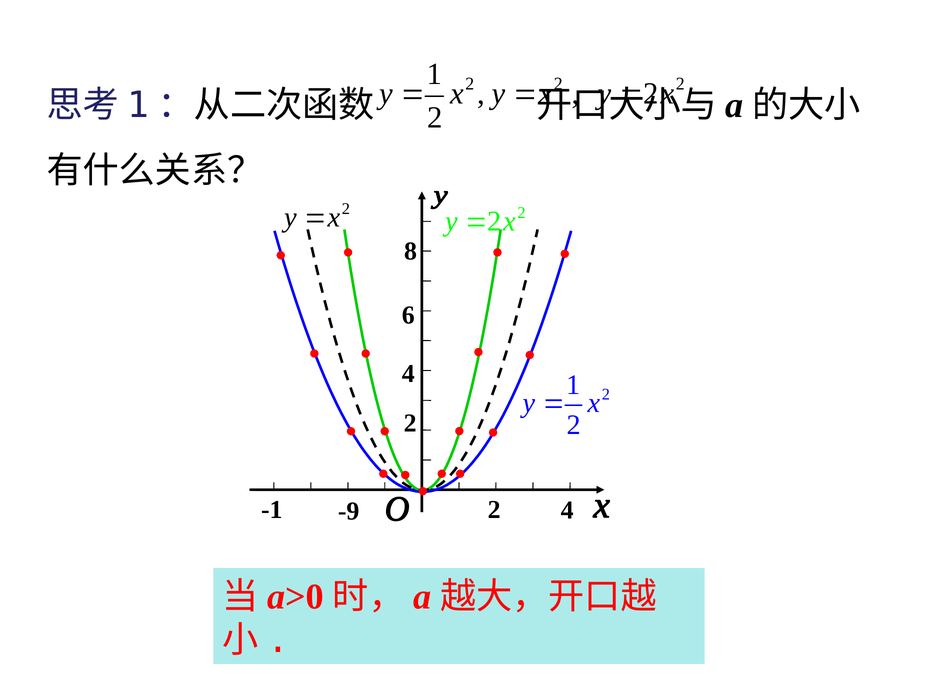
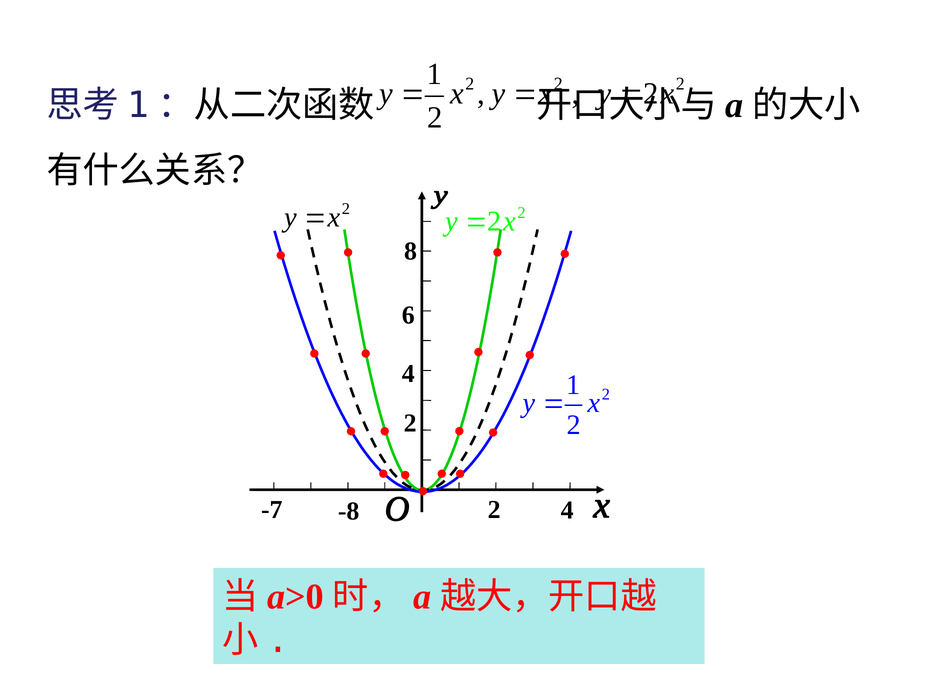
-1: -1 -> -7
-9: -9 -> -8
